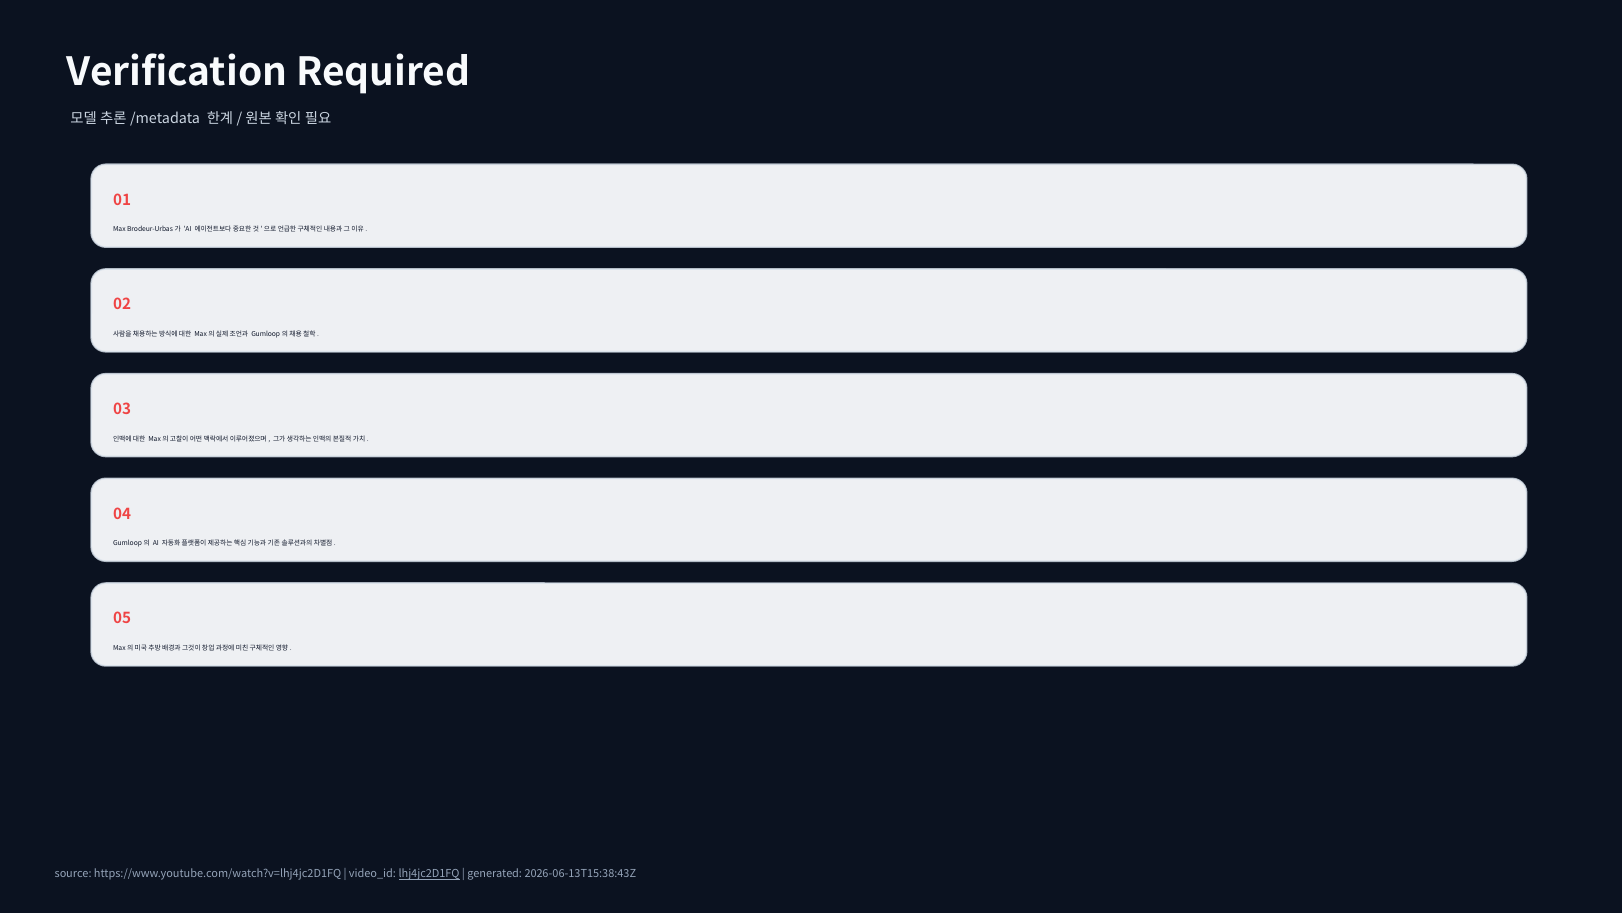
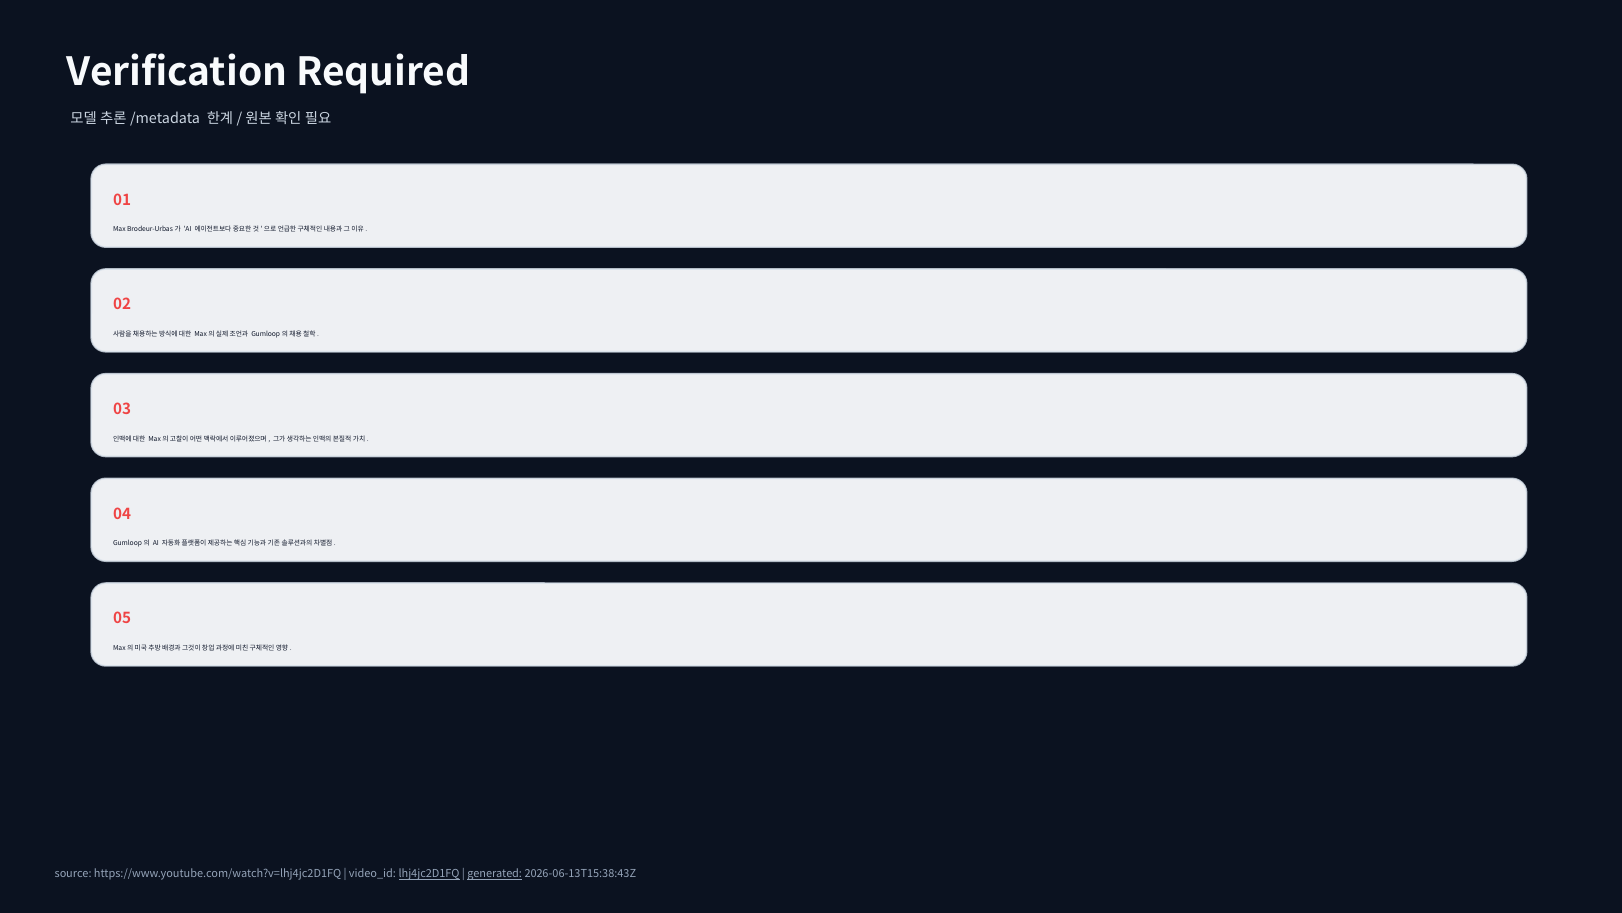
generated underline: none -> present
